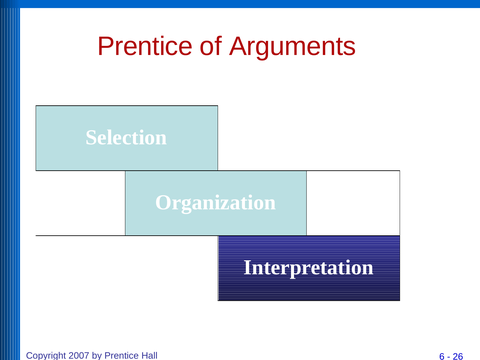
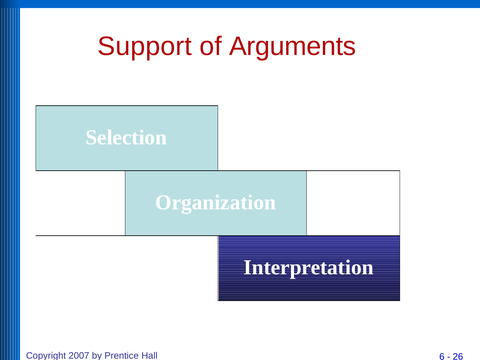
Prentice at (145, 46): Prentice -> Support
